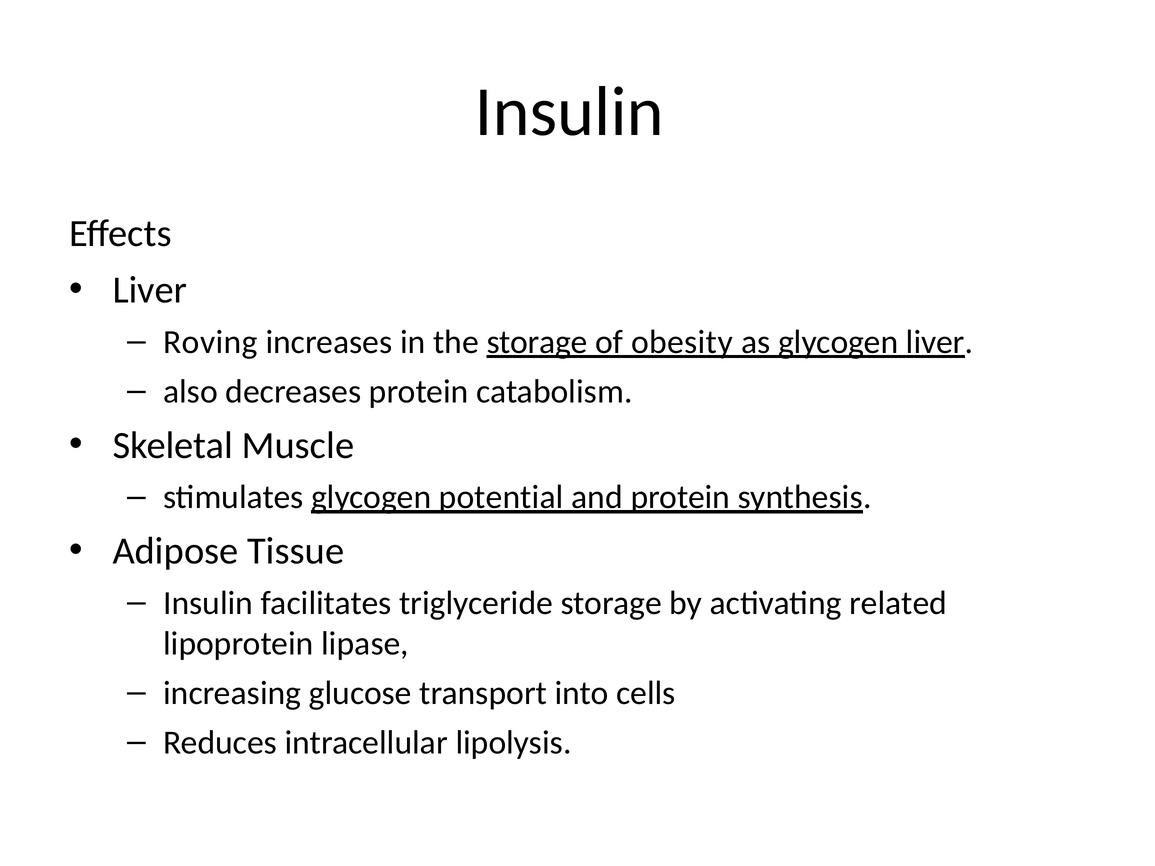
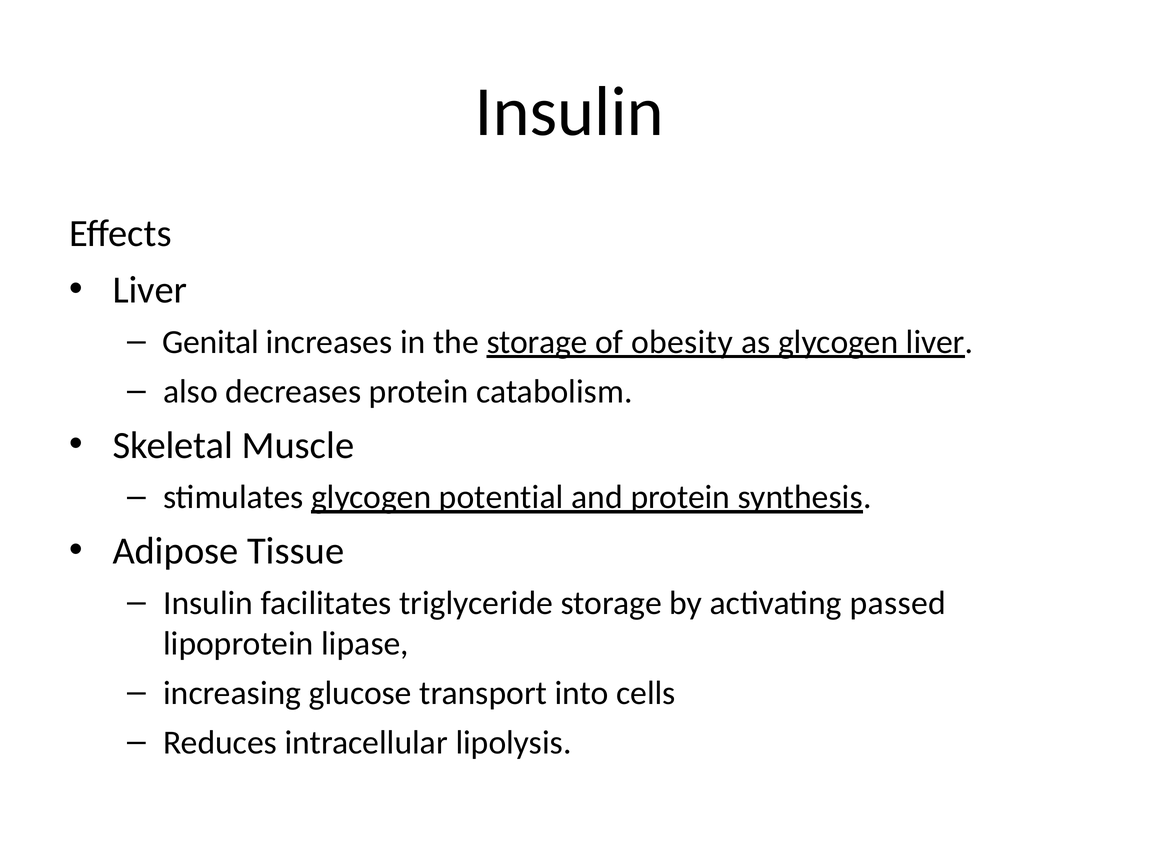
Roving: Roving -> Genital
related: related -> passed
